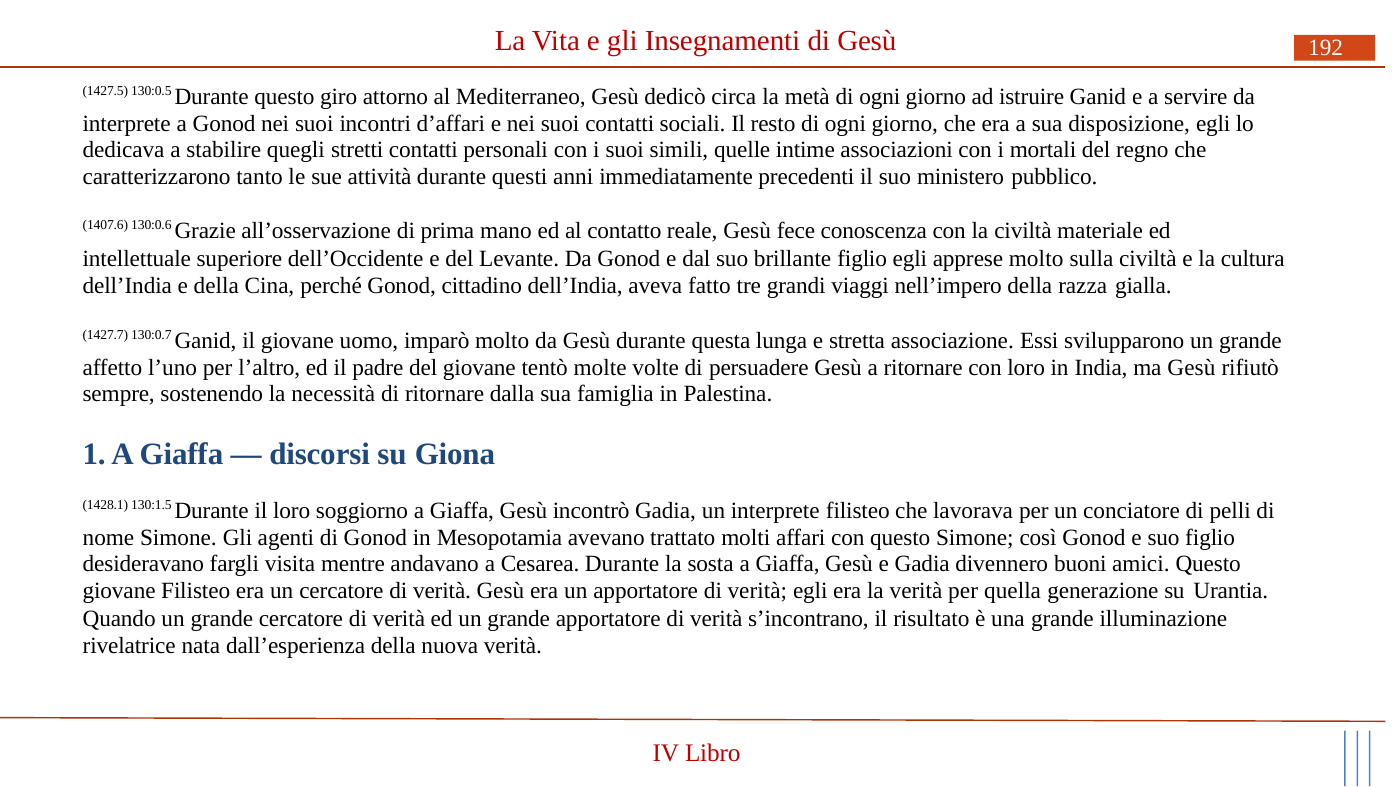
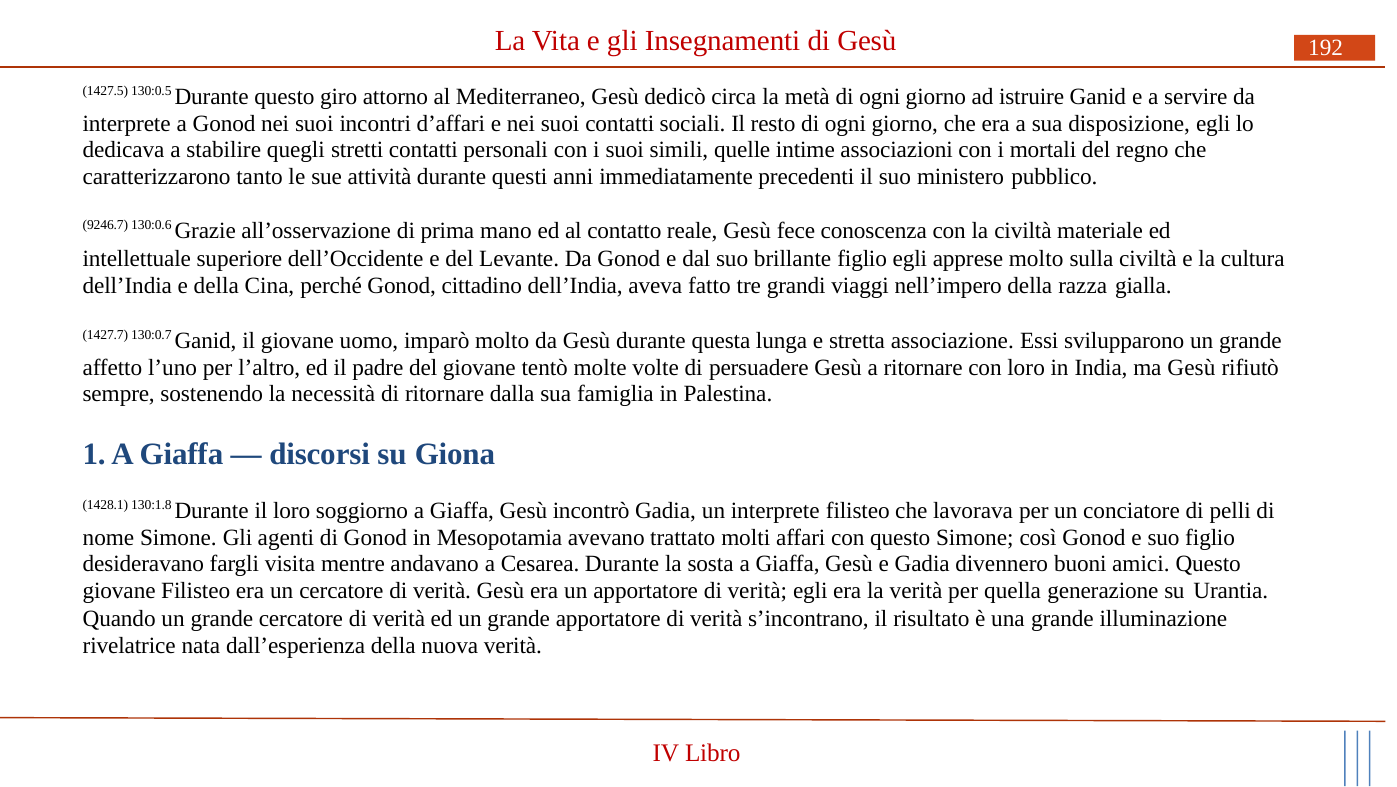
1407.6: 1407.6 -> 9246.7
130:1.5: 130:1.5 -> 130:1.8
